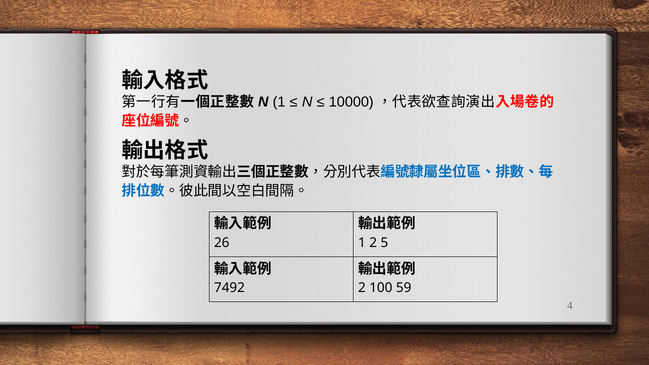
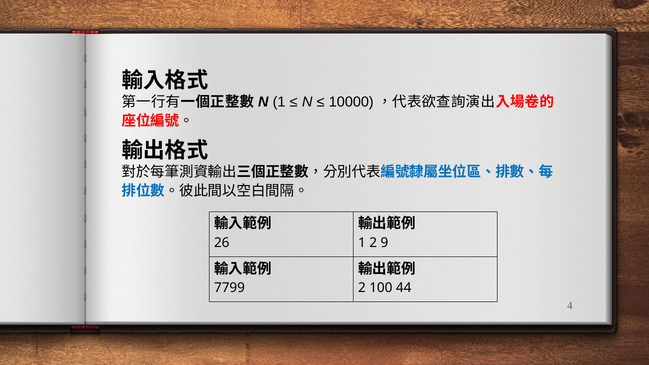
5: 5 -> 9
7492: 7492 -> 7799
59: 59 -> 44
